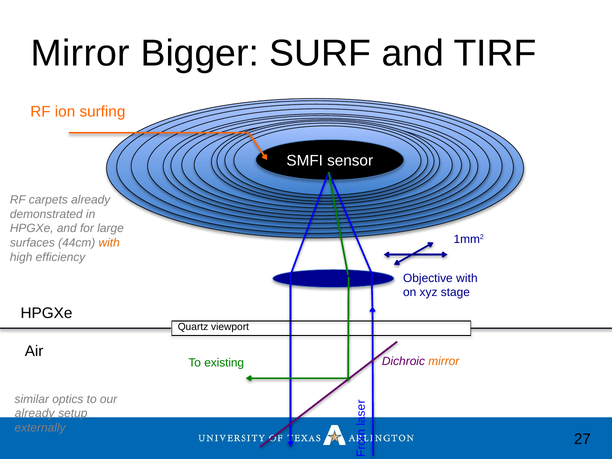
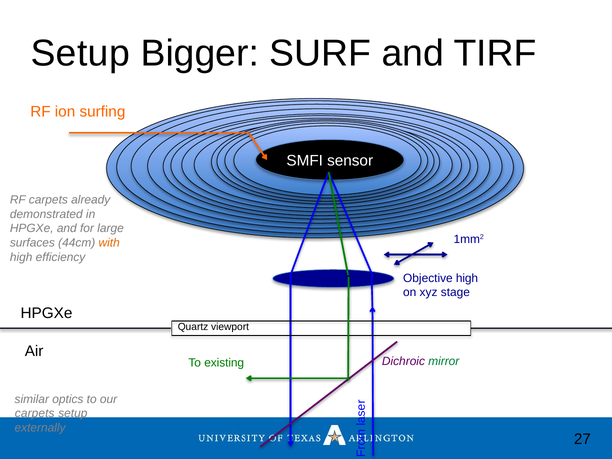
Mirror at (80, 53): Mirror -> Setup
Objective with: with -> high
mirror at (444, 361) colour: orange -> green
already at (35, 413): already -> carpets
